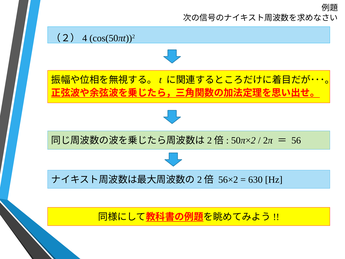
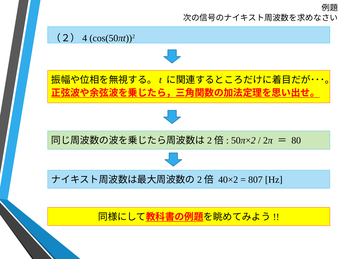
56: 56 -> 80
56×2: 56×2 -> 40×2
630: 630 -> 807
